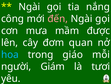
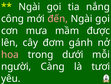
quan: quan -> gánh
hoa colour: light blue -> pink
giáo: giáo -> dưới
Giám: Giám -> Càng
